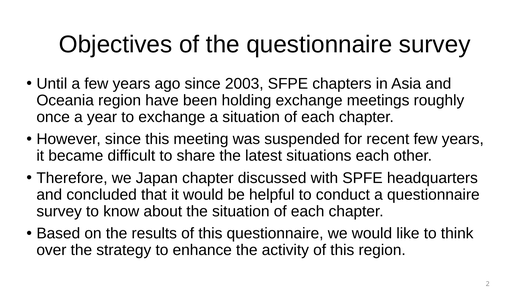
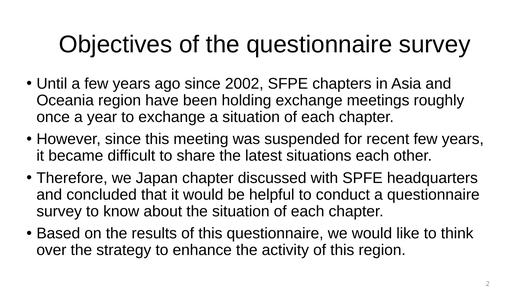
2003: 2003 -> 2002
